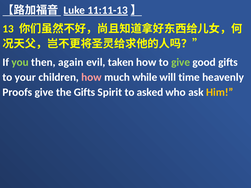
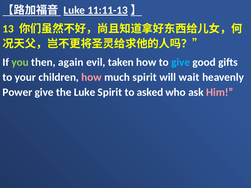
give at (181, 62) colour: light green -> light blue
much while: while -> spirit
time: time -> wait
Proofs: Proofs -> Power
the Gifts: Gifts -> Luke
Him colour: yellow -> pink
